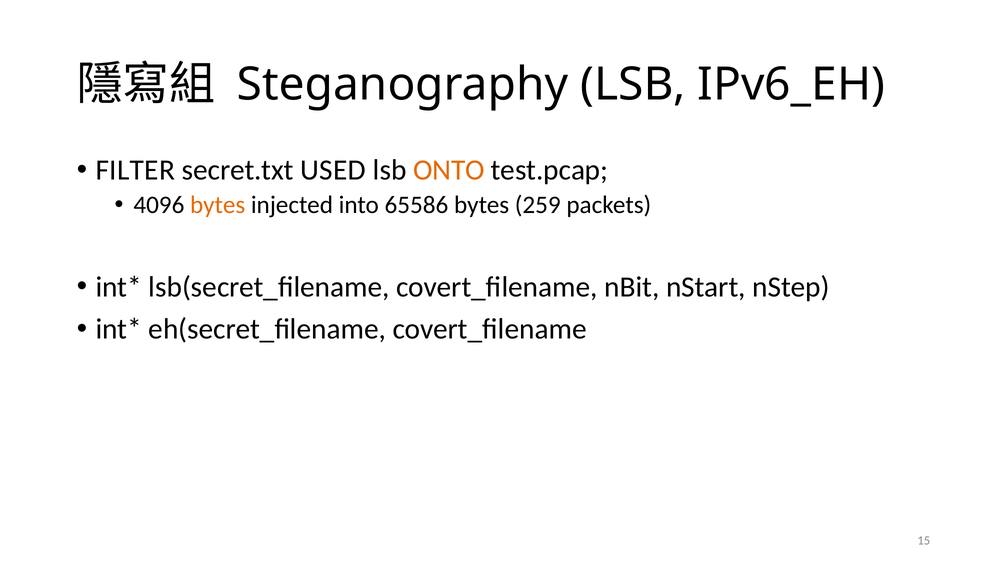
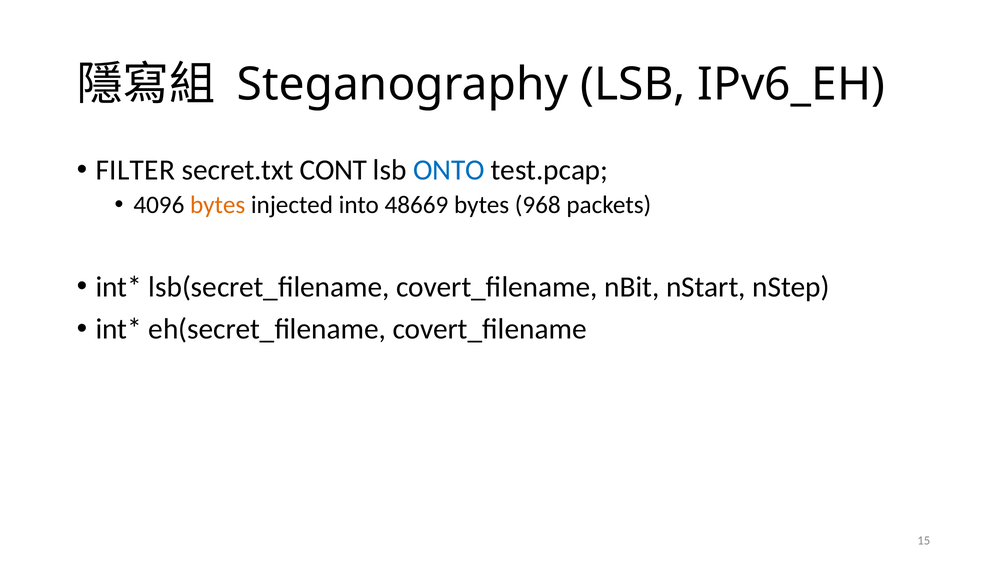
USED: USED -> CONT
ONTO colour: orange -> blue
65586: 65586 -> 48669
259: 259 -> 968
